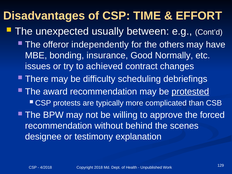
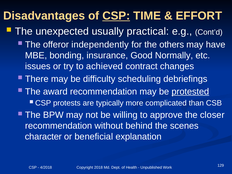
CSP at (116, 16) underline: none -> present
between: between -> practical
forced: forced -> closer
designee: designee -> character
testimony: testimony -> beneficial
